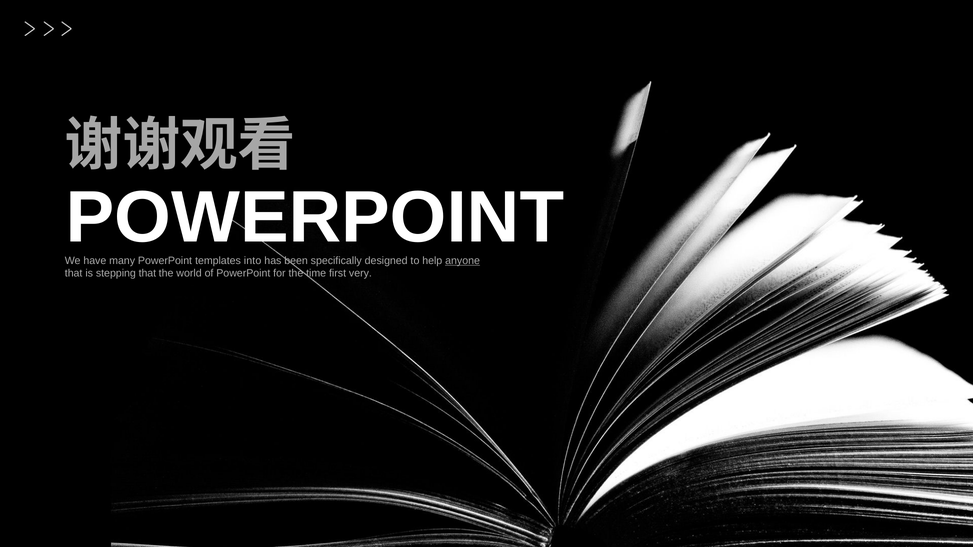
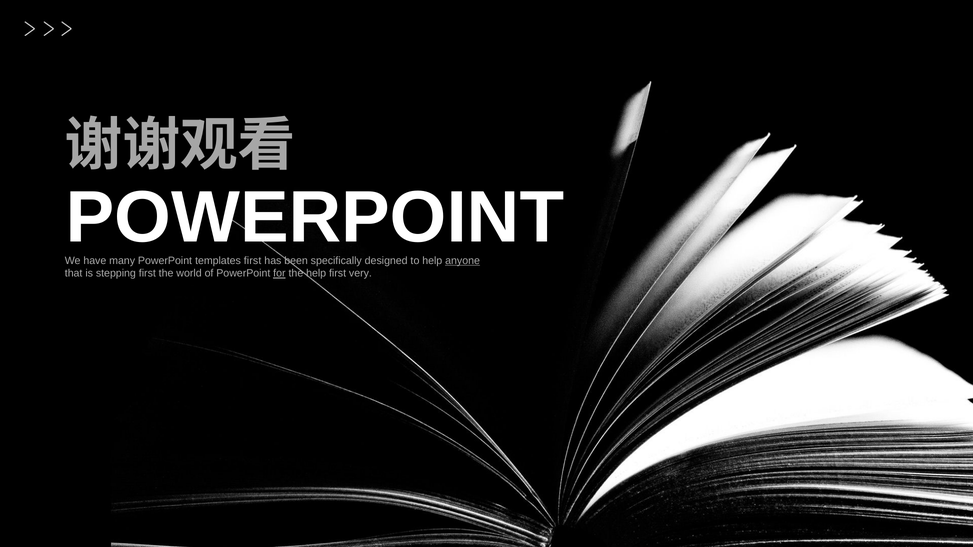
templates into: into -> first
stepping that: that -> first
for underline: none -> present
the time: time -> help
